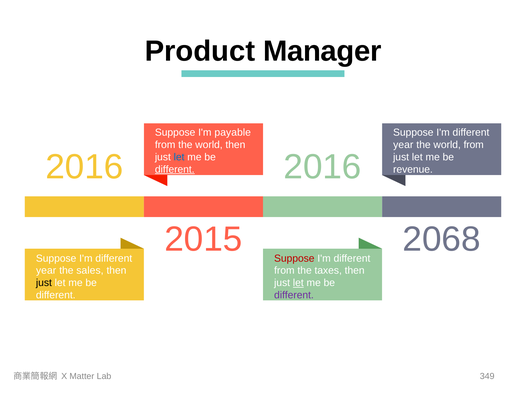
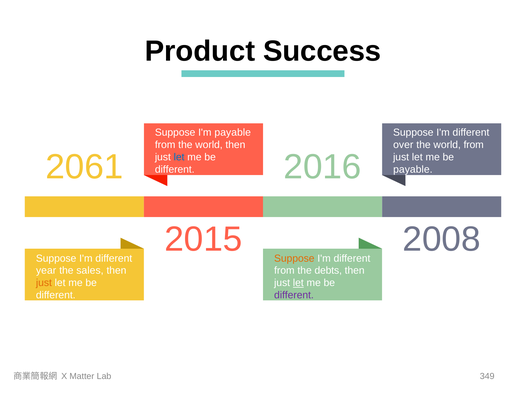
Manager: Manager -> Success
year at (403, 145): year -> over
2016 at (84, 167): 2016 -> 2061
different at (175, 170) underline: present -> none
revenue at (413, 170): revenue -> payable
2068: 2068 -> 2008
Suppose at (294, 259) colour: red -> orange
taxes: taxes -> debts
just at (44, 283) colour: black -> orange
